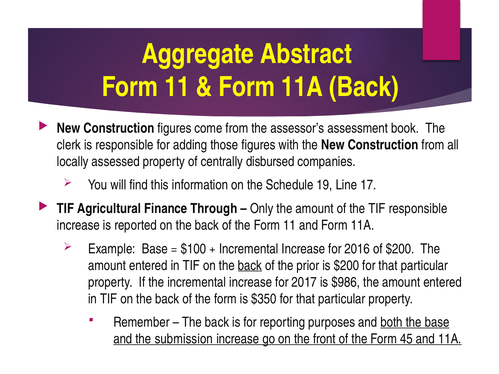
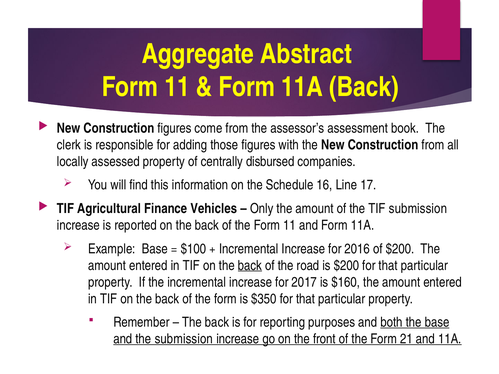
19: 19 -> 16
Through: Through -> Vehicles
TIF responsible: responsible -> submission
prior: prior -> road
$986: $986 -> $160
45: 45 -> 21
